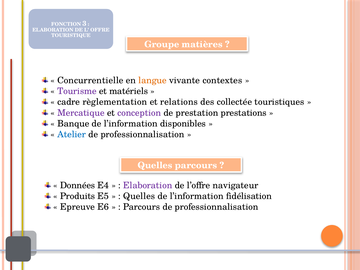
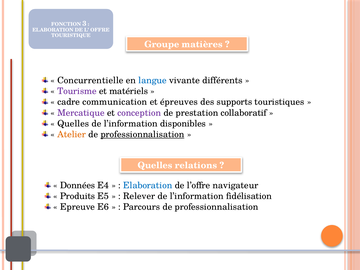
langue at (153, 80) colour: orange -> blue
contextes: contextes -> différents
règlementation: règlementation -> communication
relations: relations -> épreuves
collectée: collectée -> supports
prestations: prestations -> collaboratif
Banque at (73, 124): Banque -> Quelles
Atelier colour: blue -> orange
professionnalisation at (142, 134) underline: none -> present
Quelles parcours: parcours -> relations
Elaboration at (148, 185) colour: purple -> blue
Quelles at (139, 196): Quelles -> Relever
